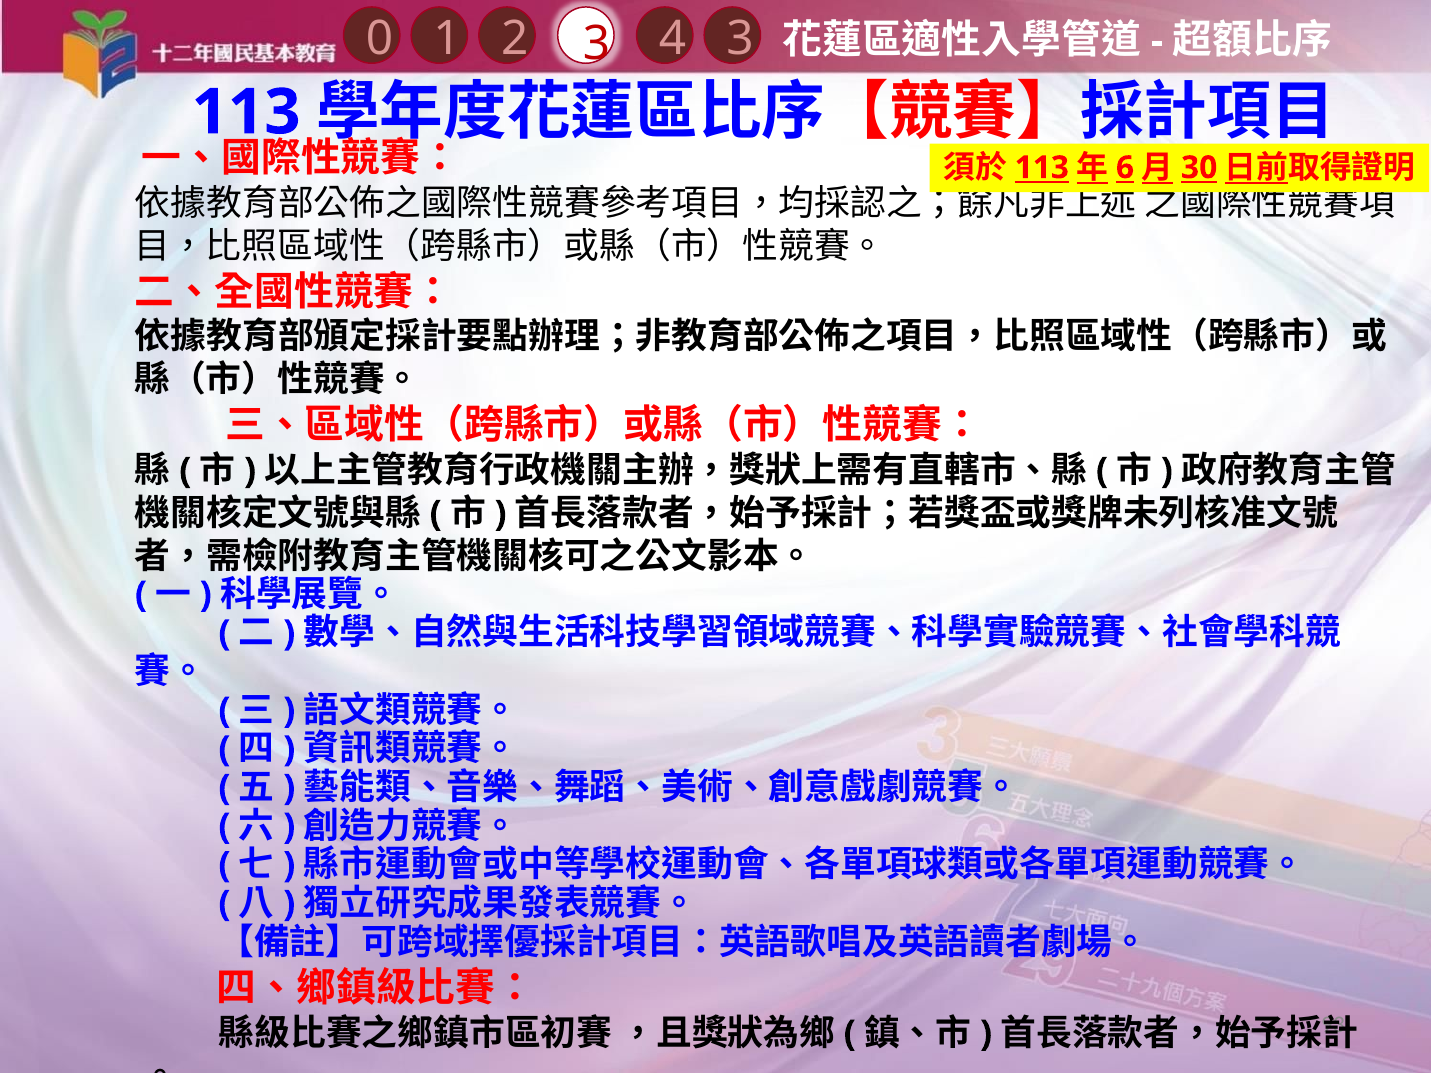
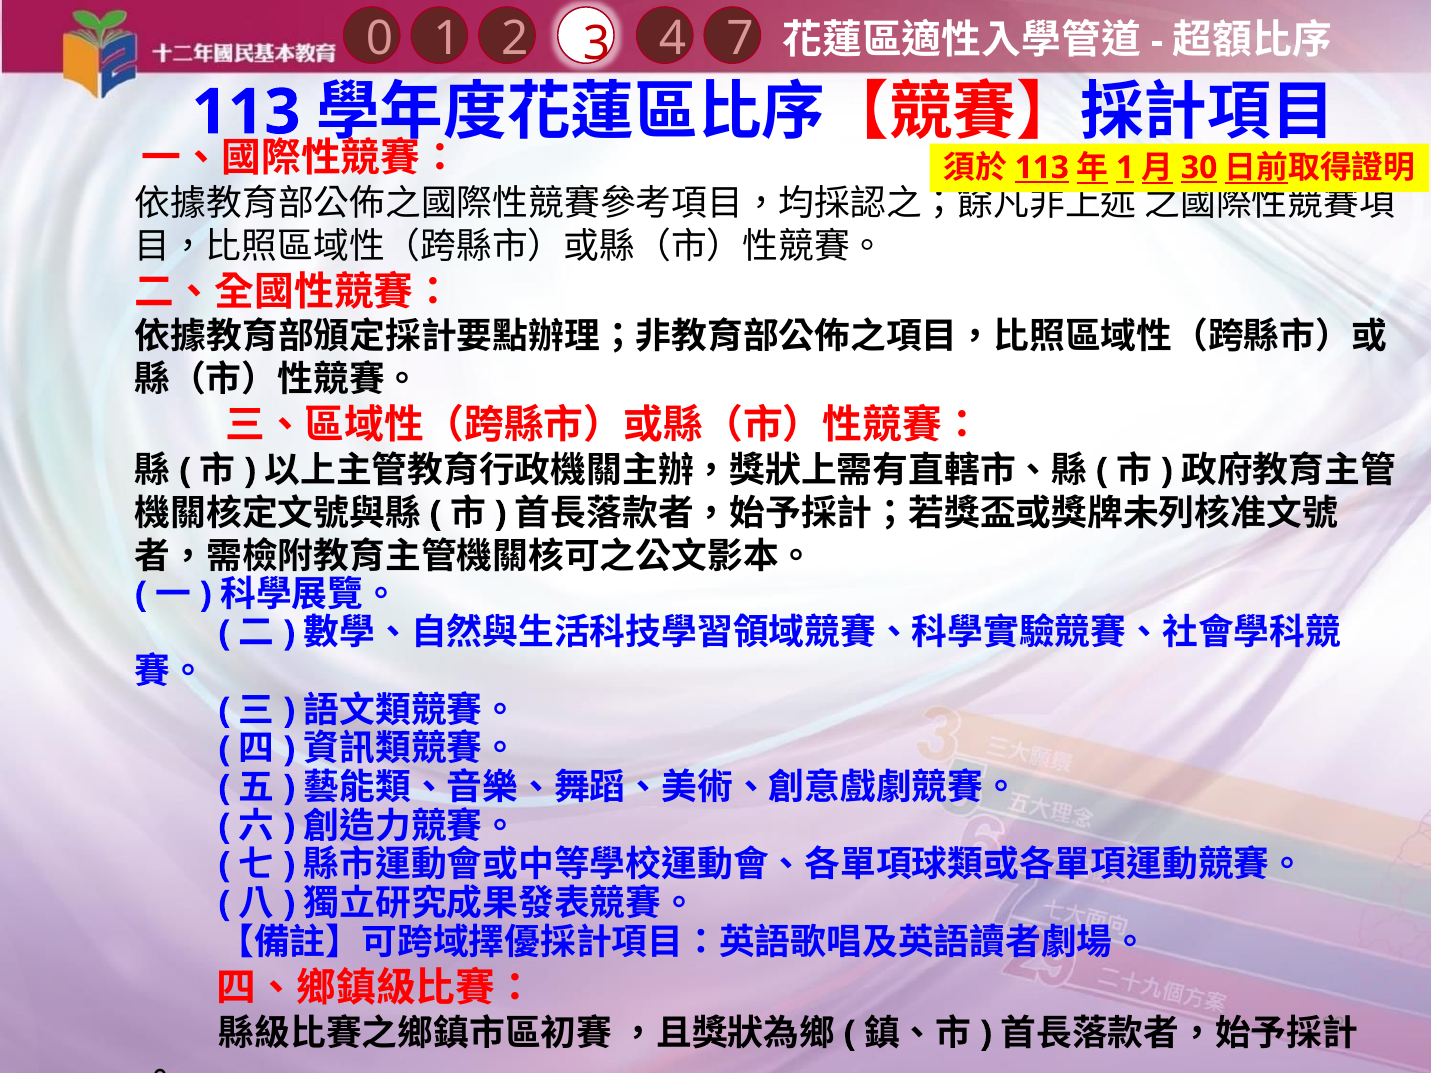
4 3: 3 -> 7
6 at (1125, 168): 6 -> 1
